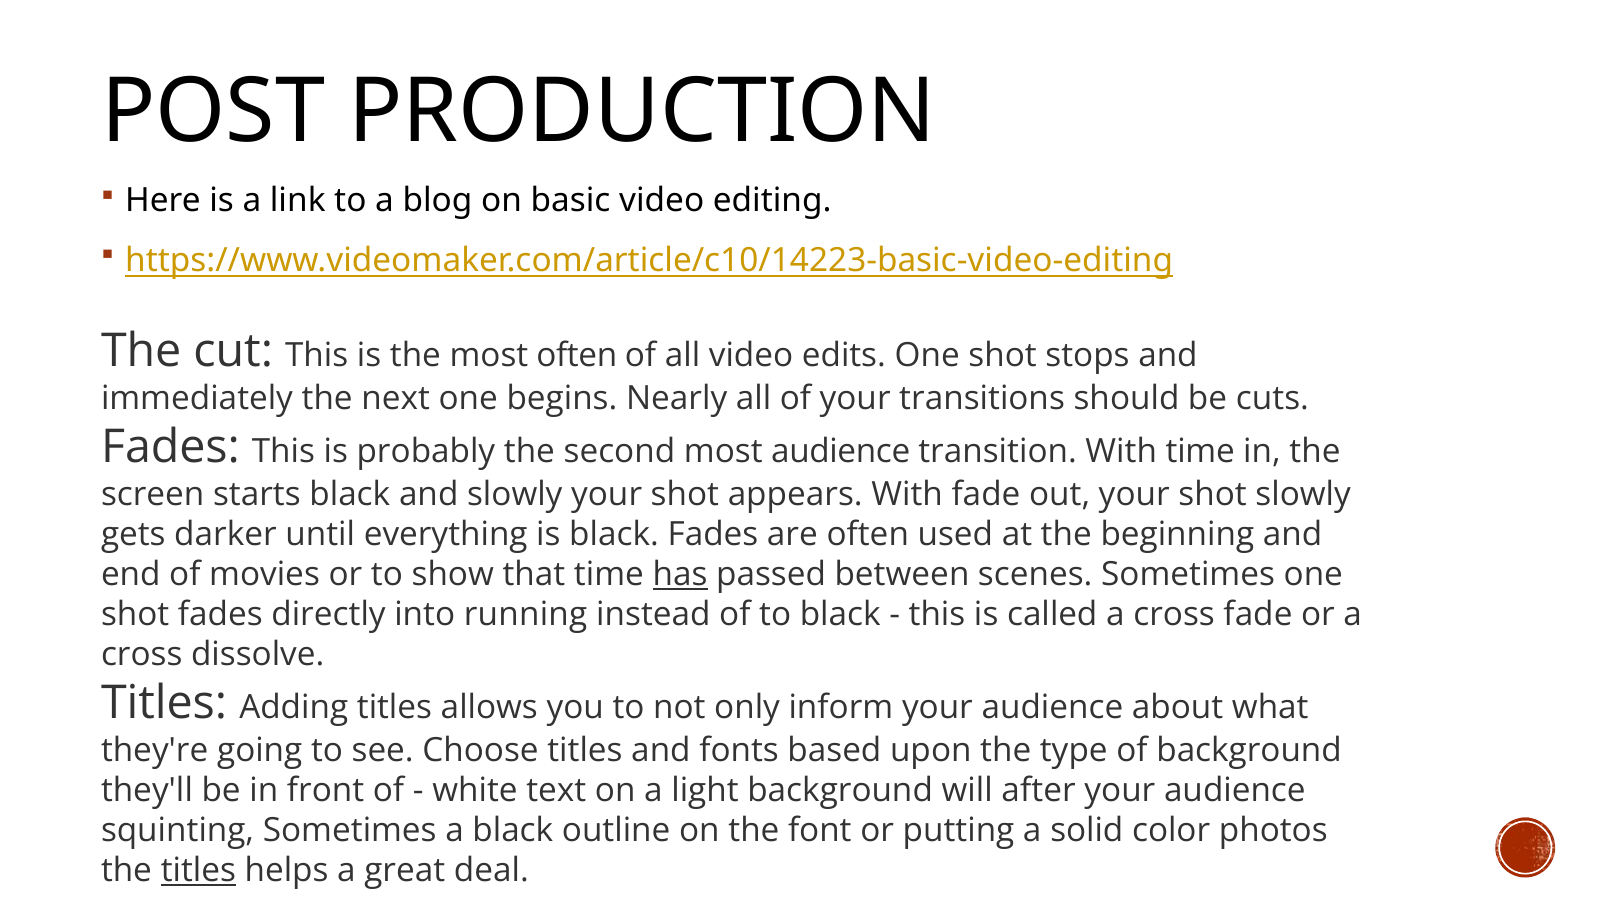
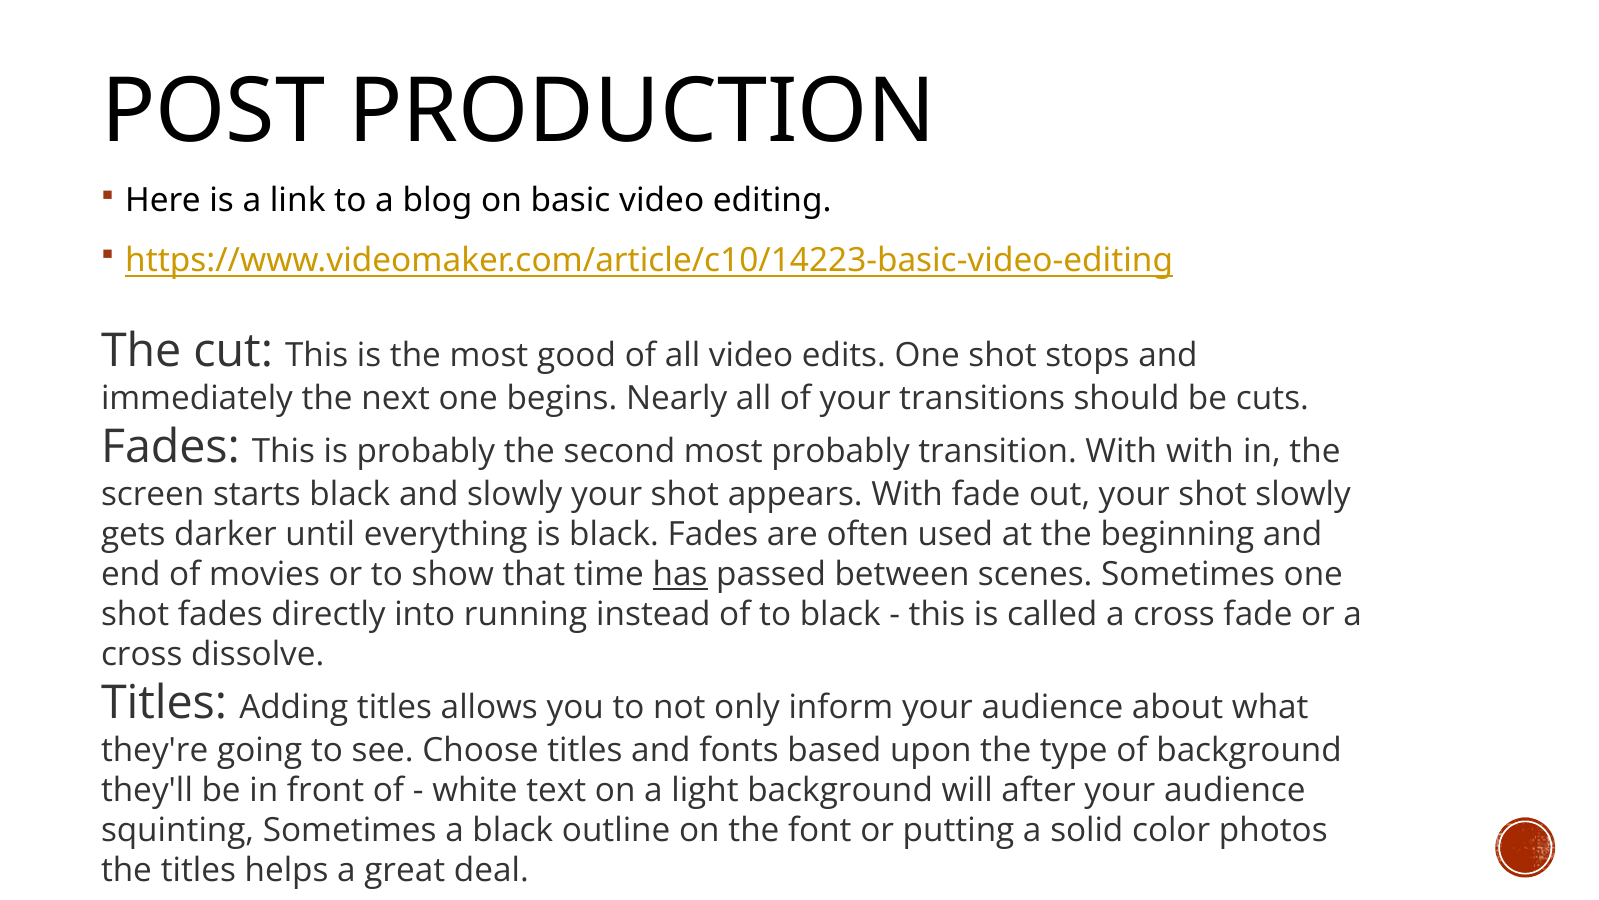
most often: often -> good
most audience: audience -> probably
With time: time -> with
titles at (198, 870) underline: present -> none
